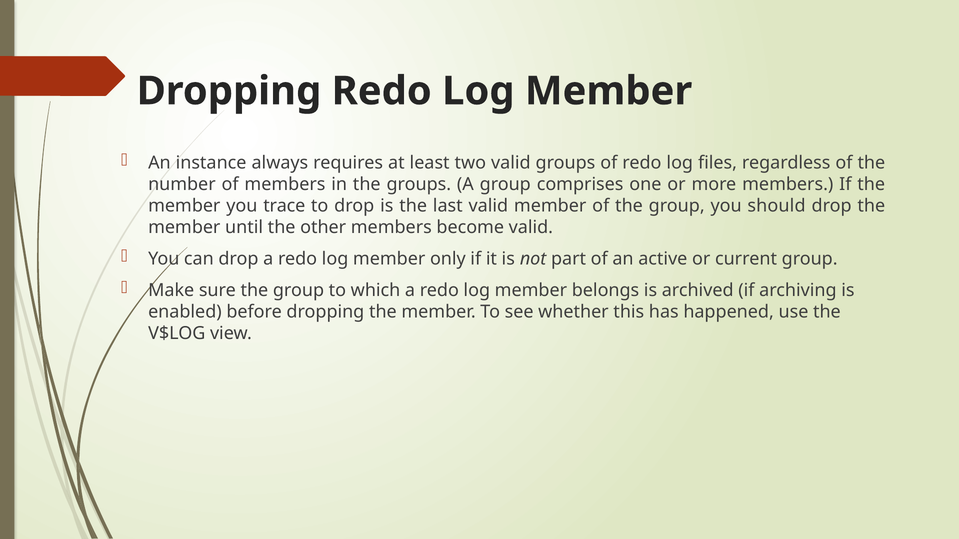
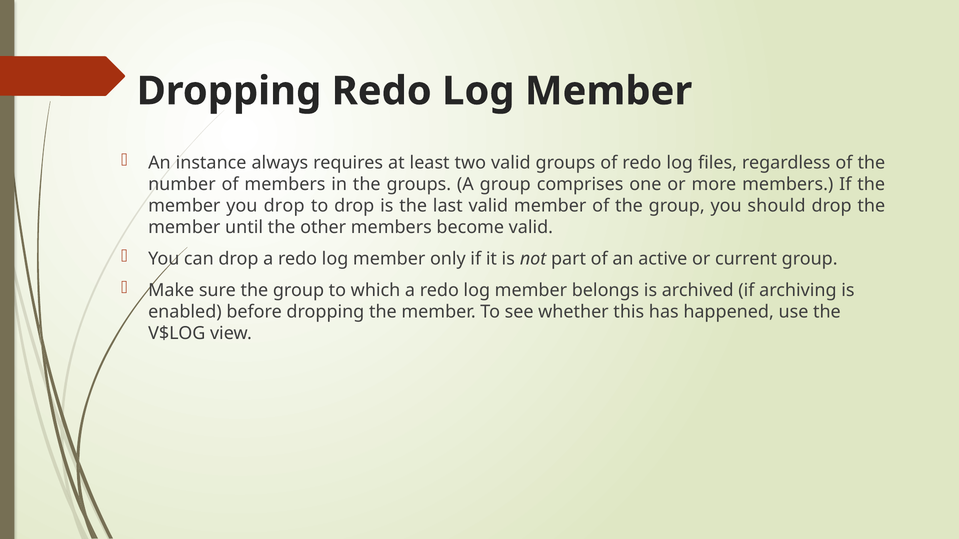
you trace: trace -> drop
